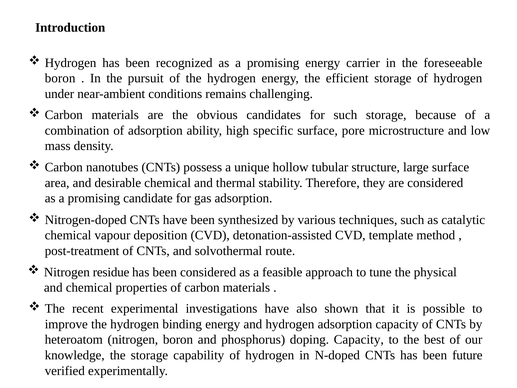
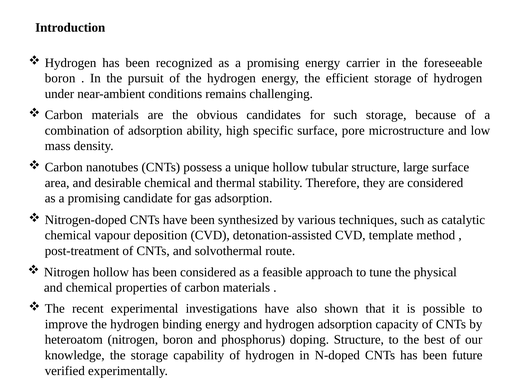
Nitrogen residue: residue -> hollow
doping Capacity: Capacity -> Structure
